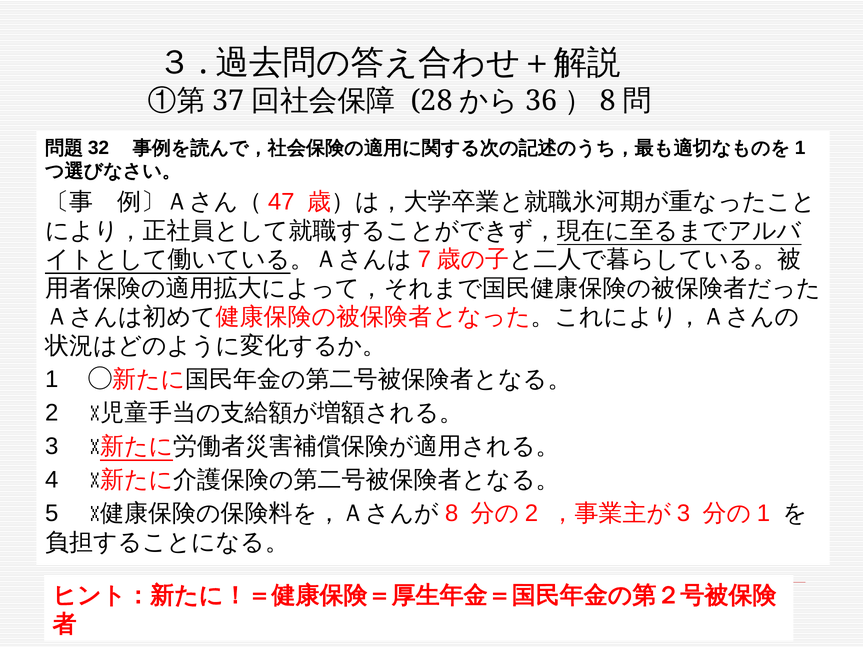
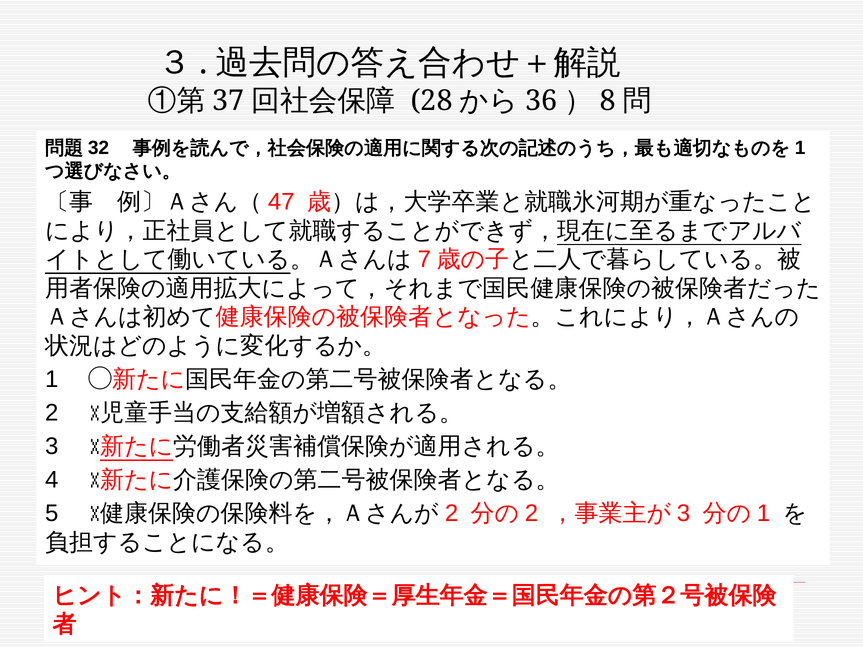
8 at (452, 514): 8 -> 2
